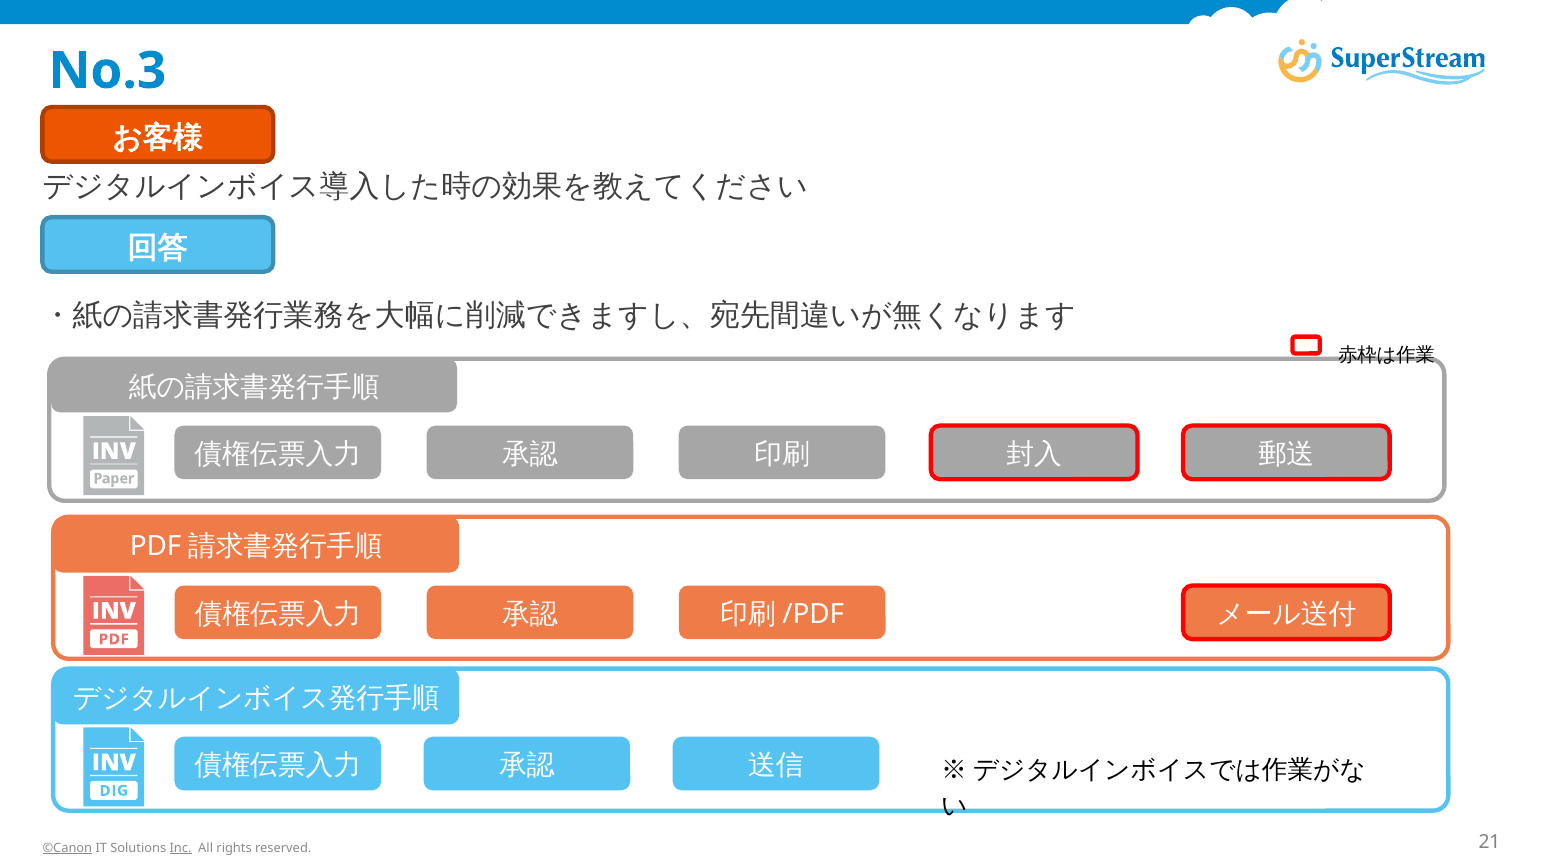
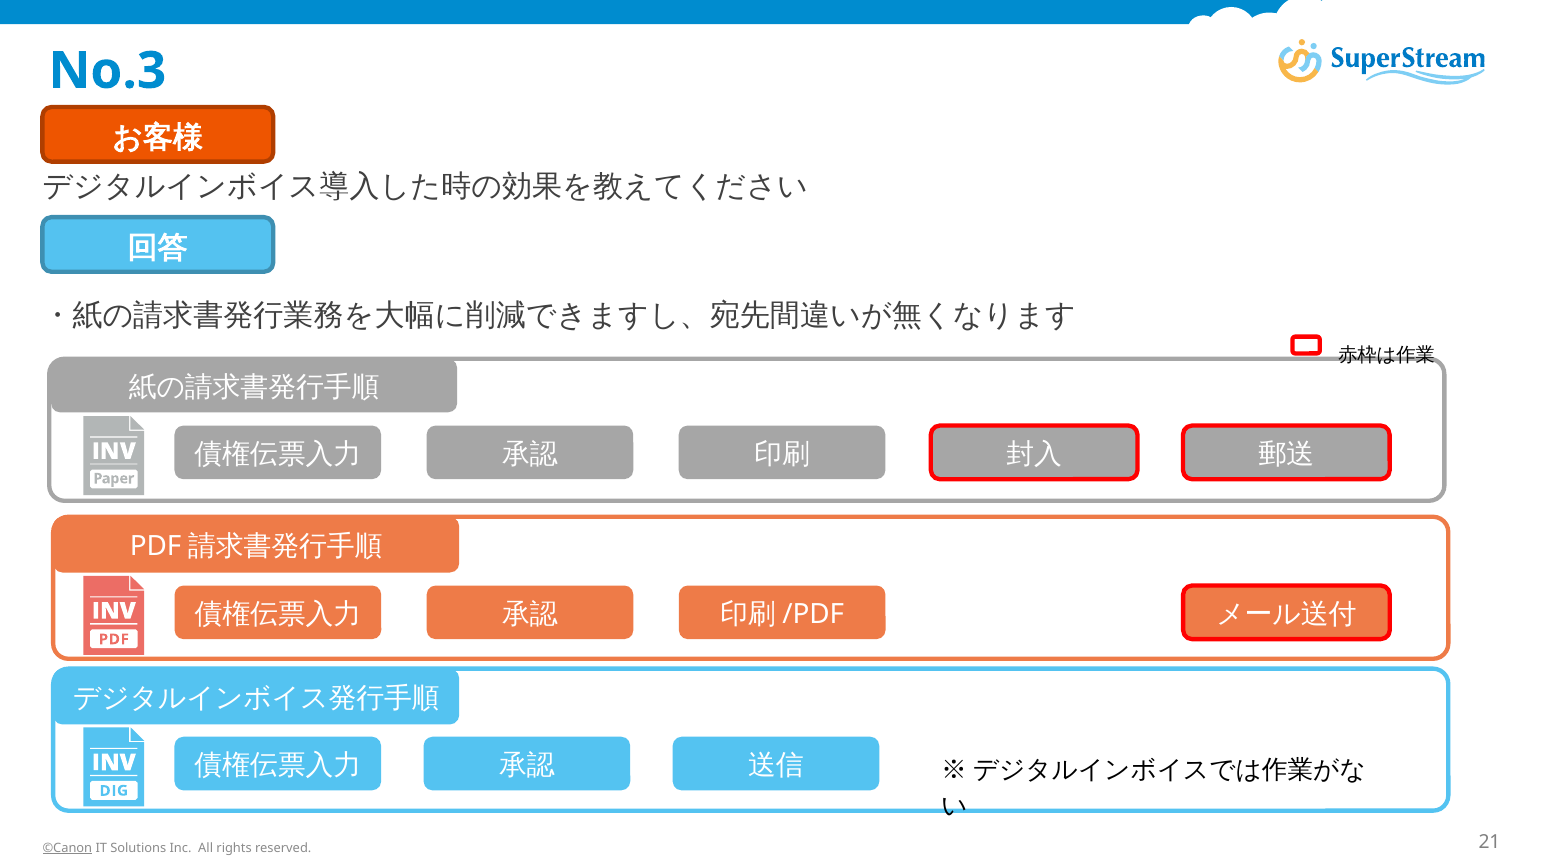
Inc underline: present -> none
